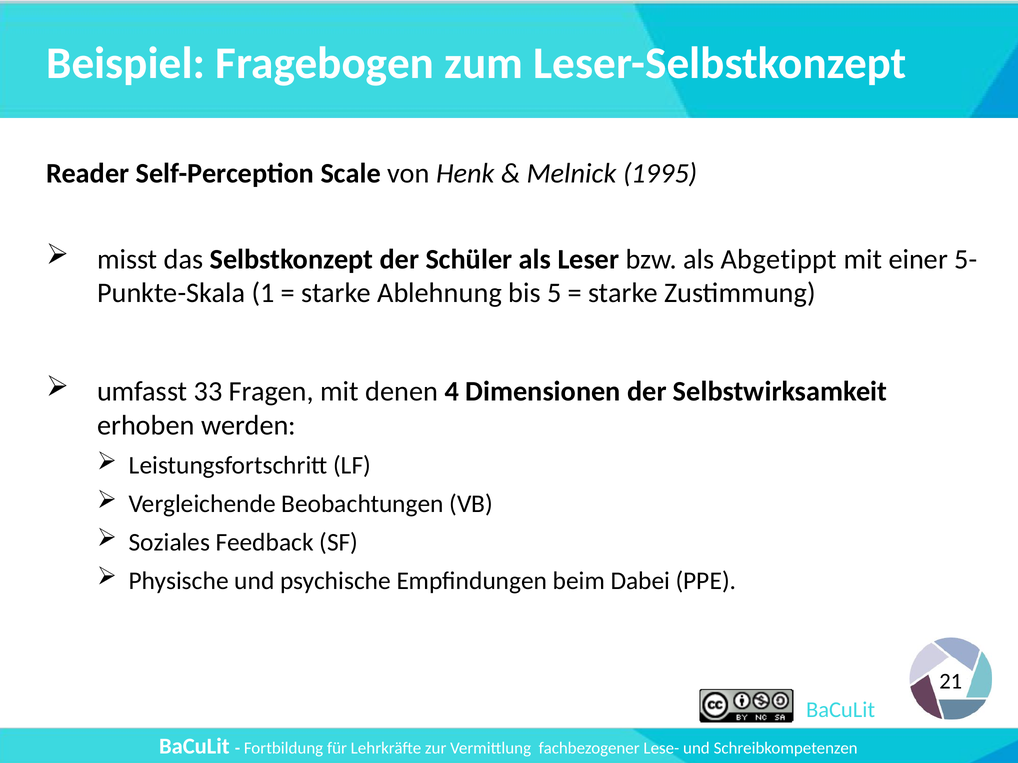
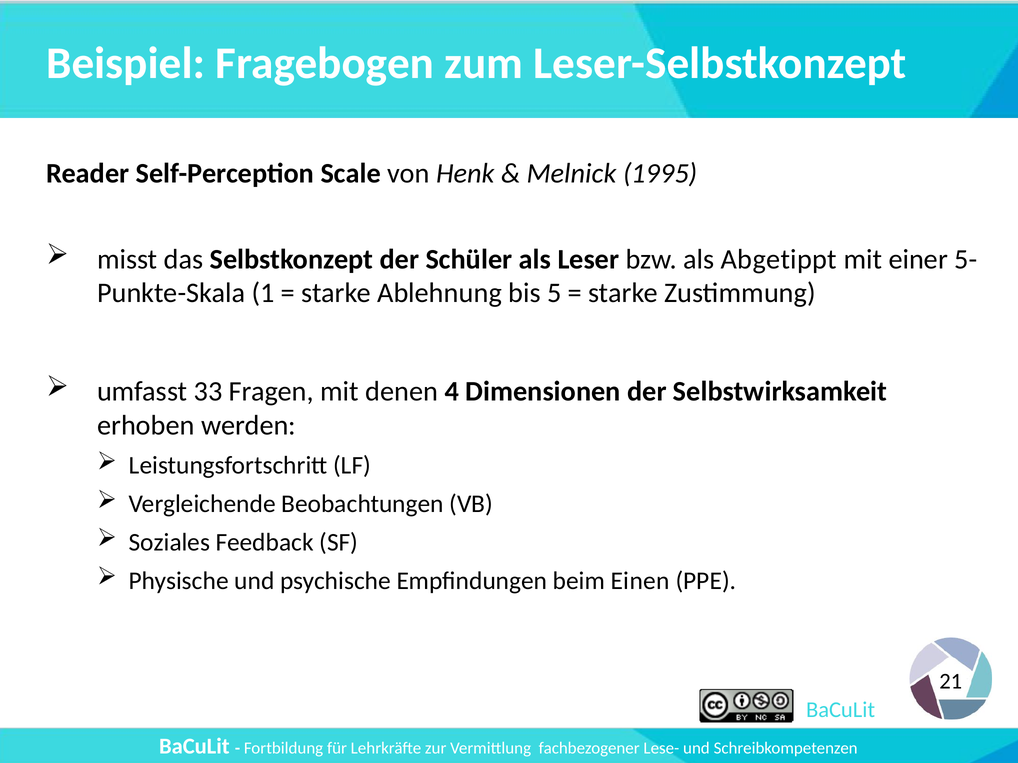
Dabei: Dabei -> Einen
